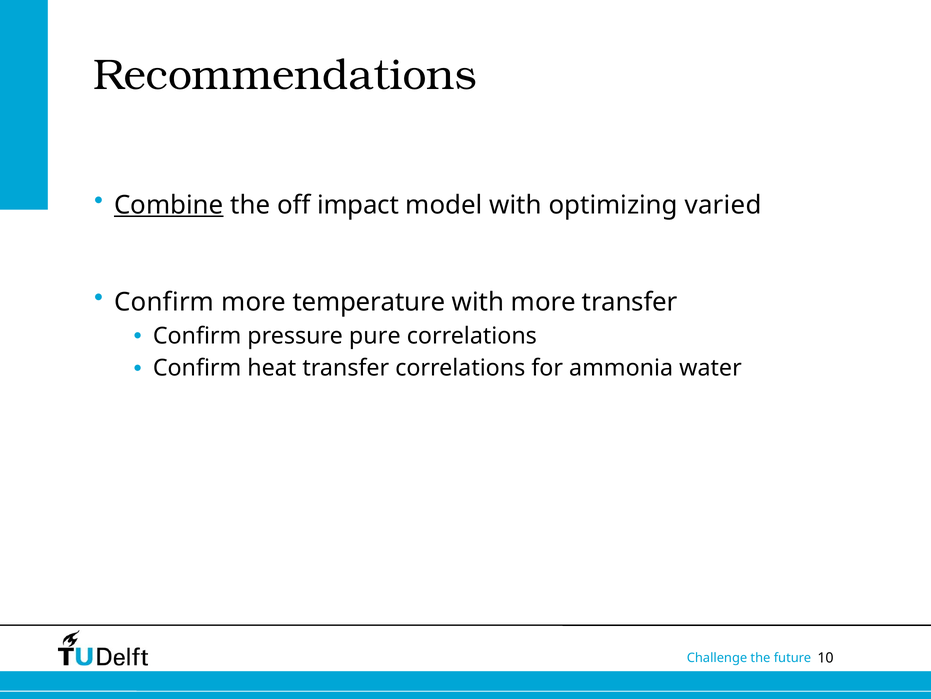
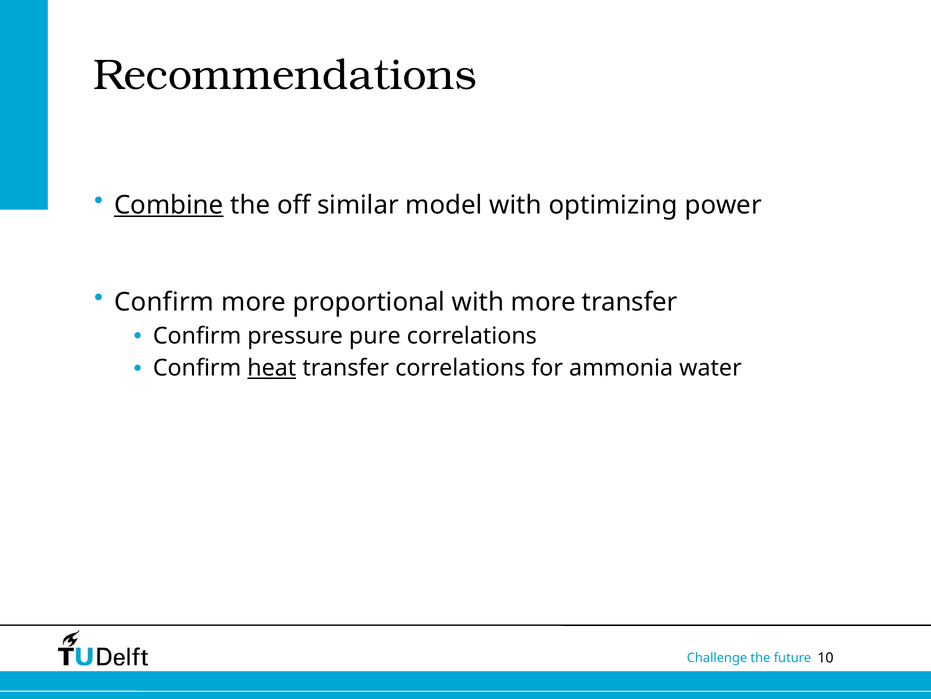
impact: impact -> similar
varied: varied -> power
temperature: temperature -> proportional
heat underline: none -> present
